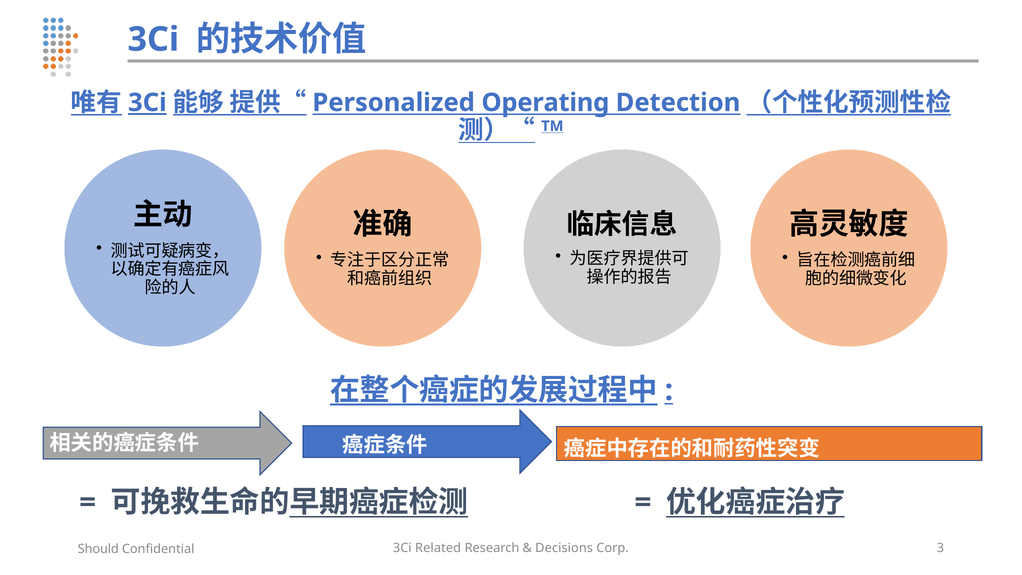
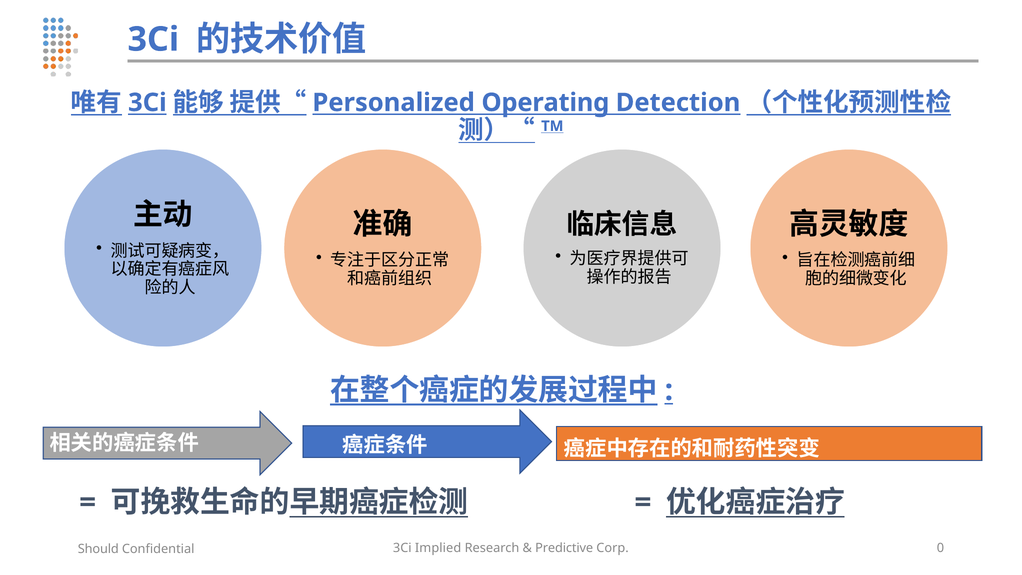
3Ci at (147, 103) underline: present -> none
Related: Related -> Implied
Decisions: Decisions -> Predictive
3: 3 -> 0
